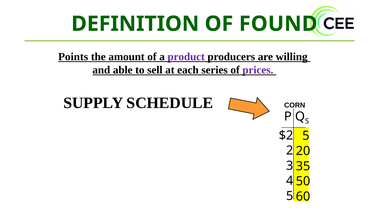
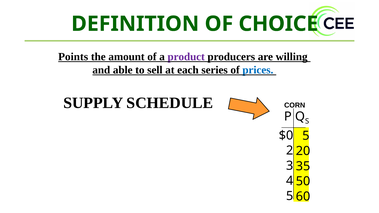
FOUND: FOUND -> CHOICE
prices colour: purple -> blue
$2: $2 -> $0
